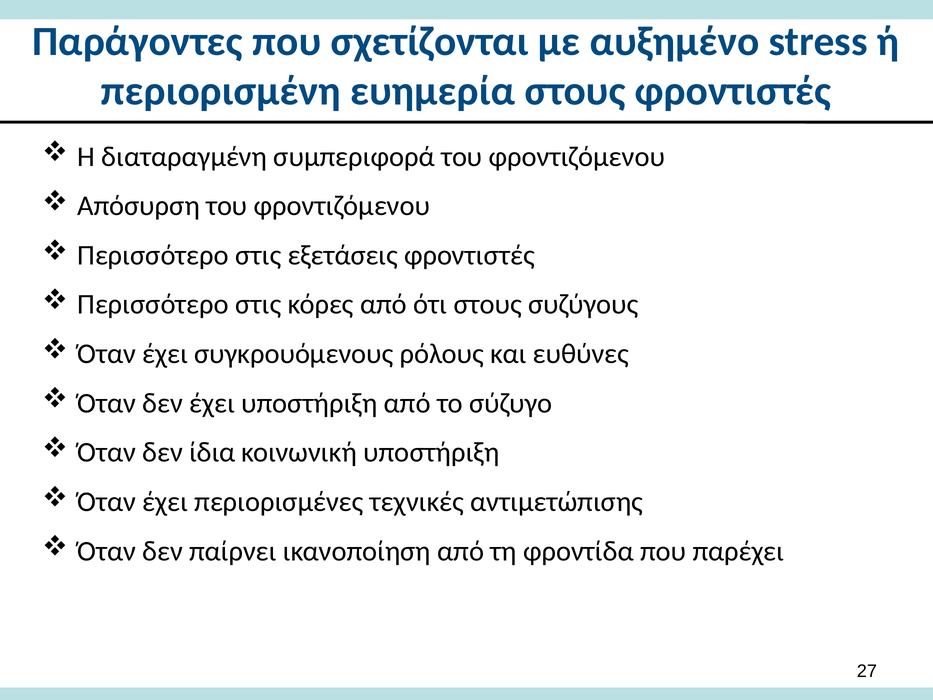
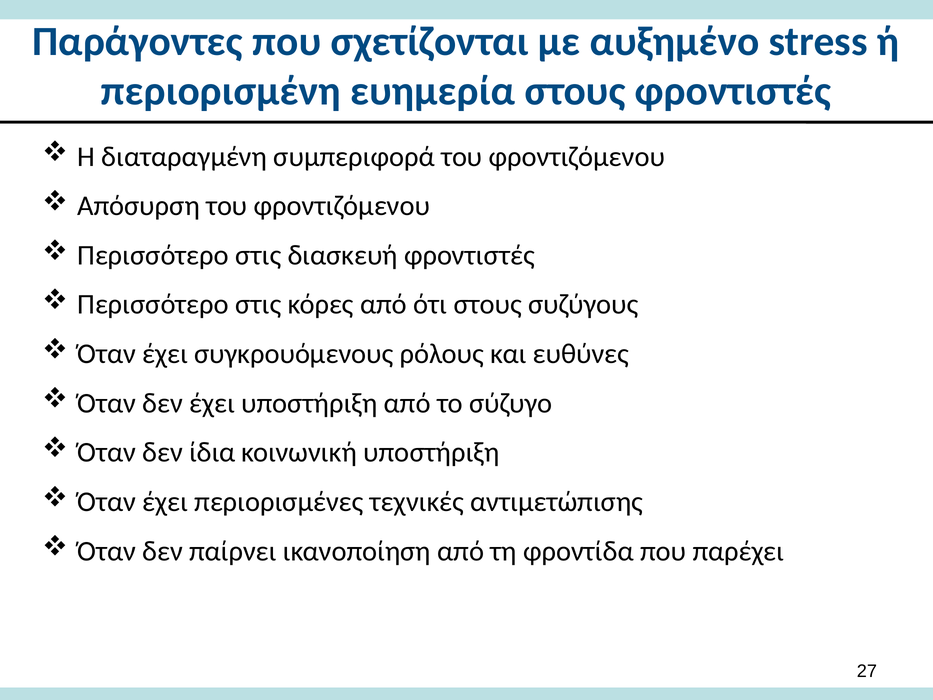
εξετάσεις: εξετάσεις -> διασκευή
